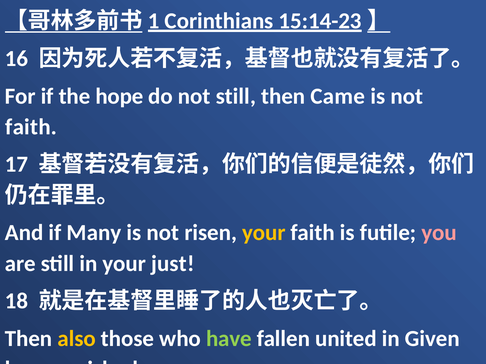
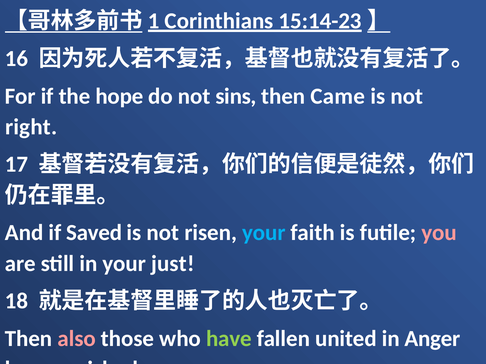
not still: still -> sins
faith at (31, 127): faith -> right
Many: Many -> Saved
your at (264, 233) colour: yellow -> light blue
also colour: yellow -> pink
Given: Given -> Anger
